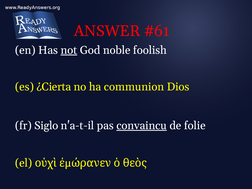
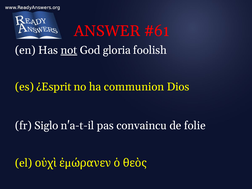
noble: noble -> gloria
¿Cierta: ¿Cierta -> ¿Esprit
convaincu underline: present -> none
